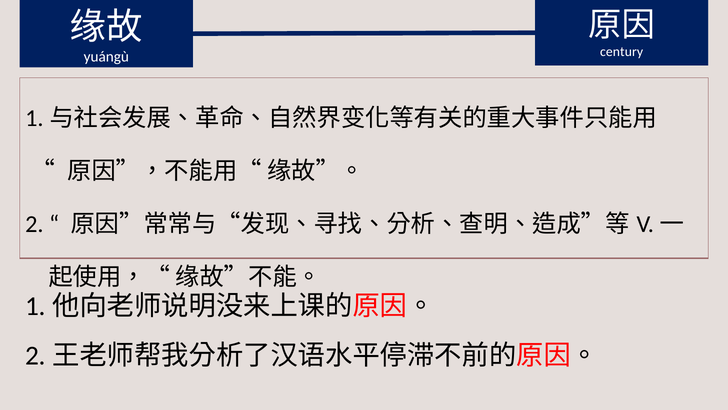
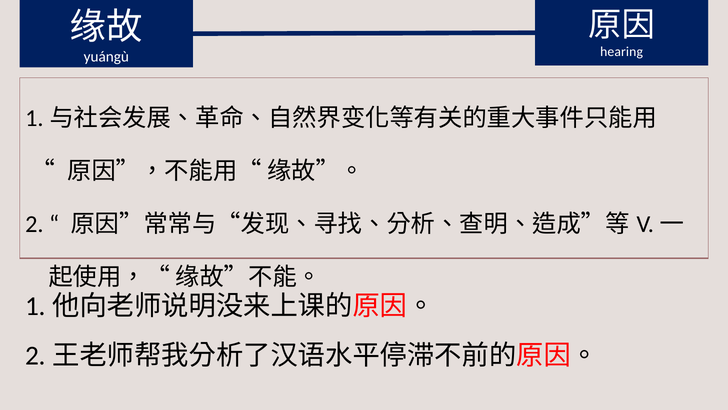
century: century -> hearing
